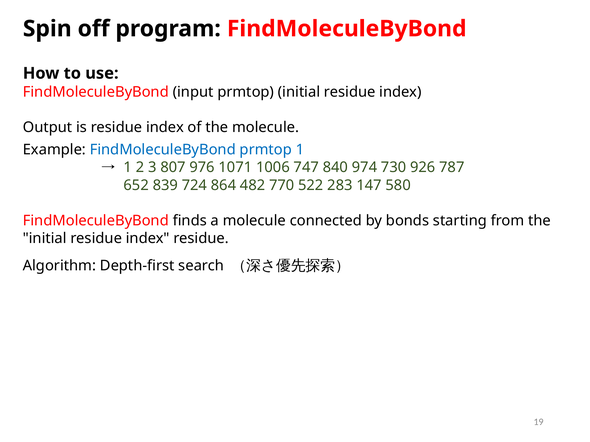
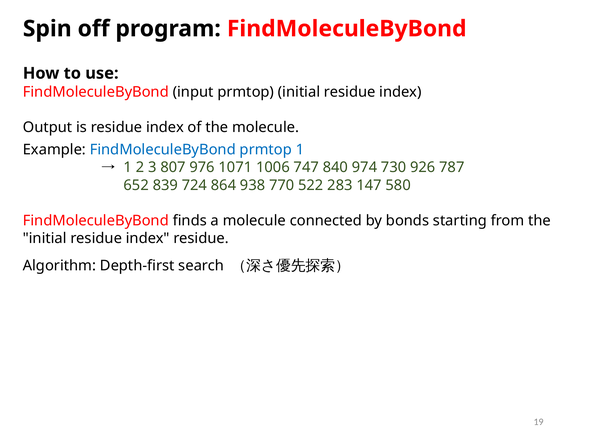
482: 482 -> 938
